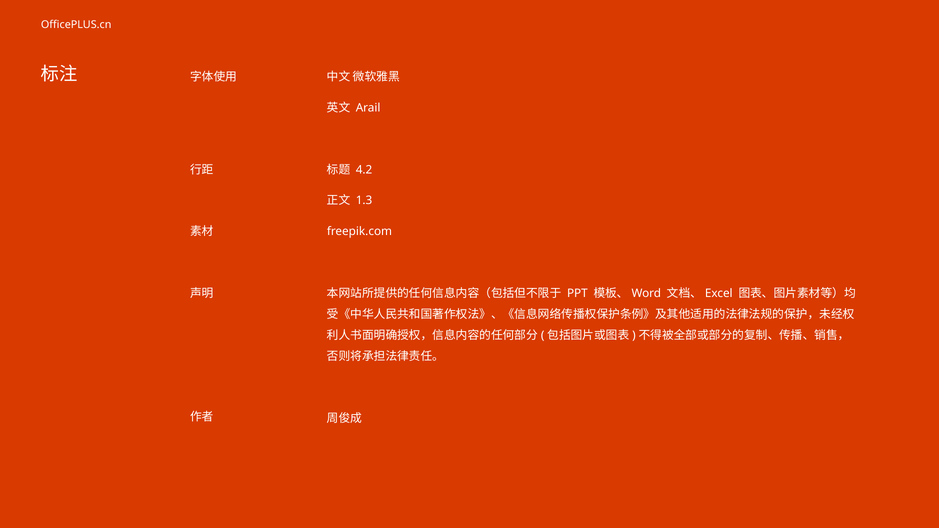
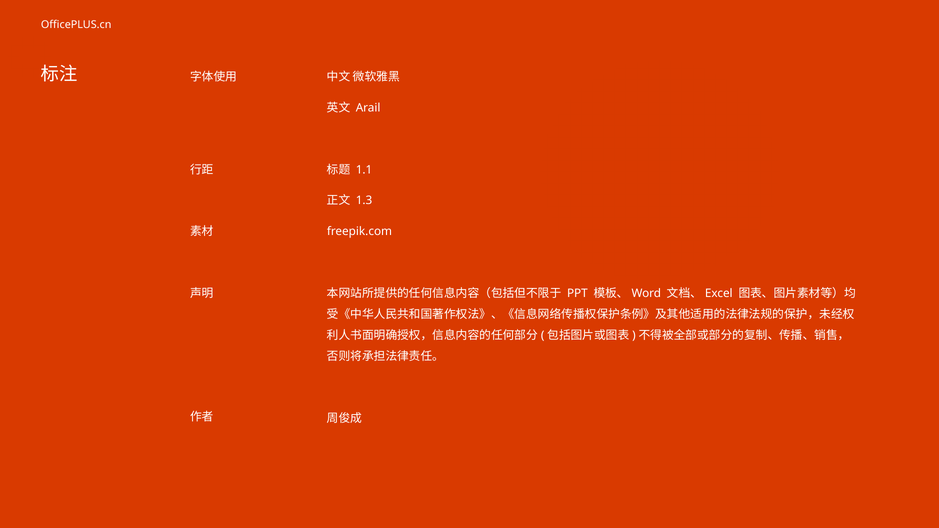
4.2: 4.2 -> 1.1
